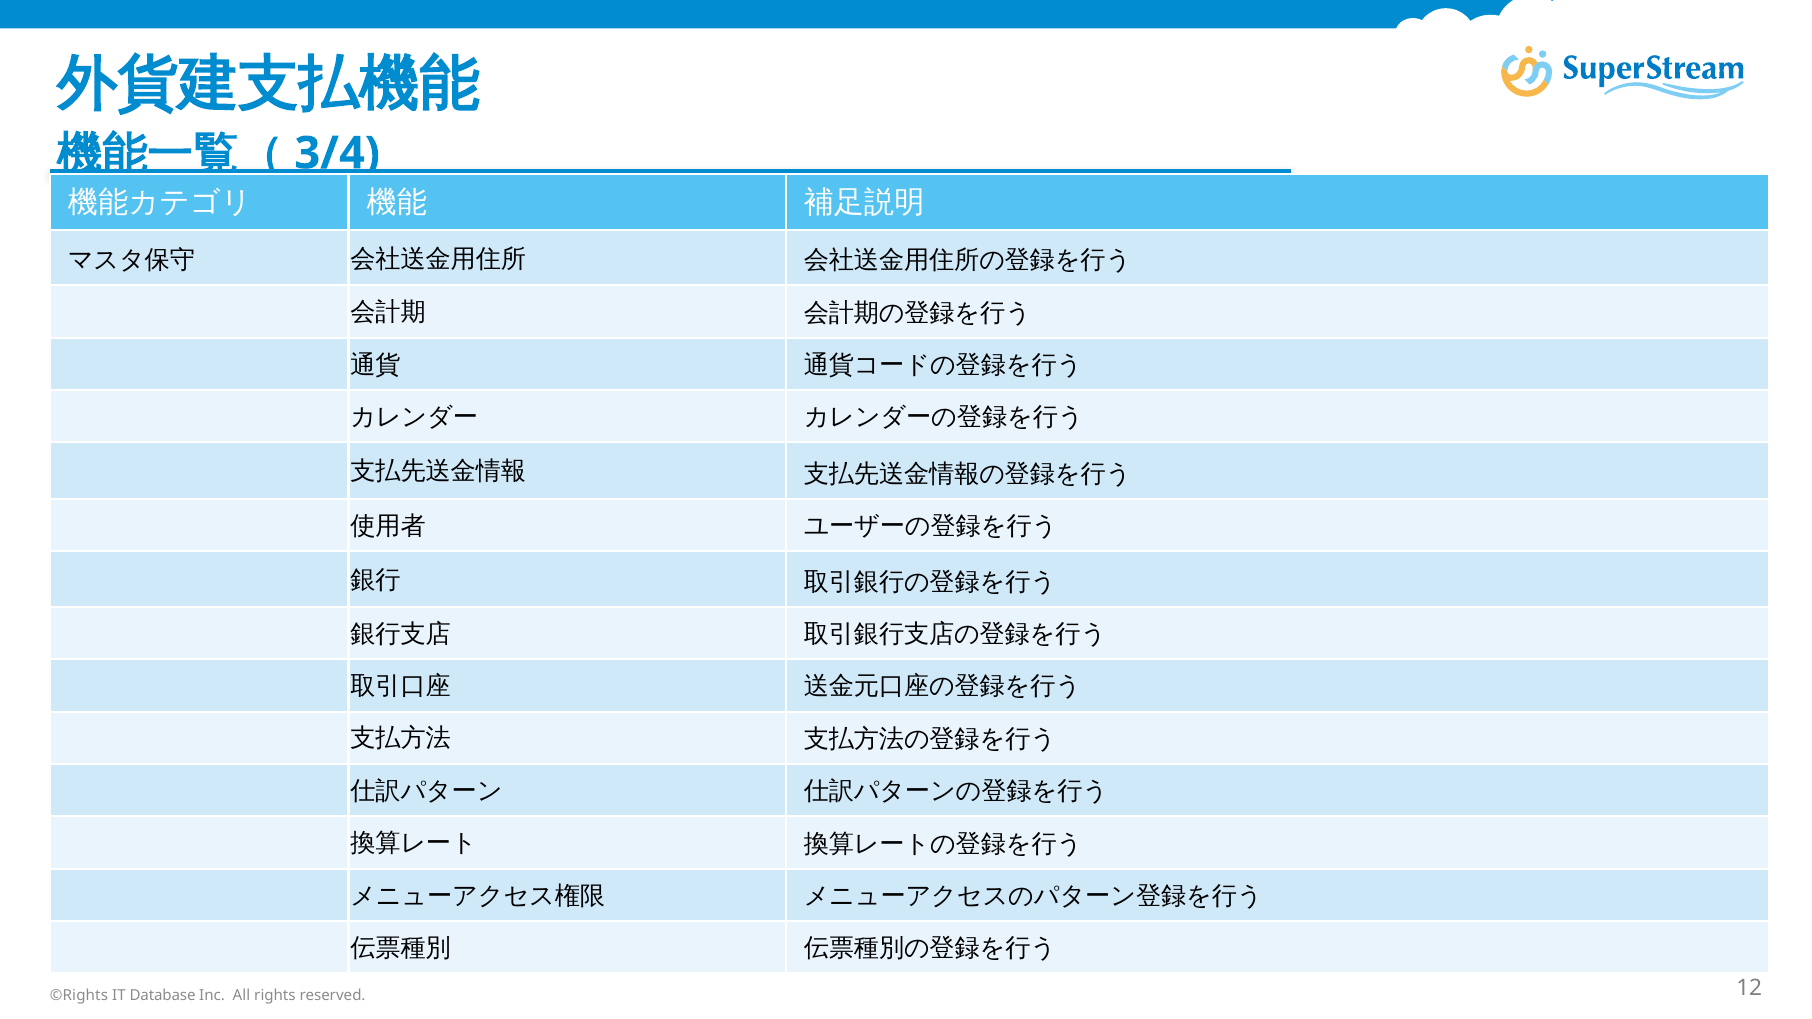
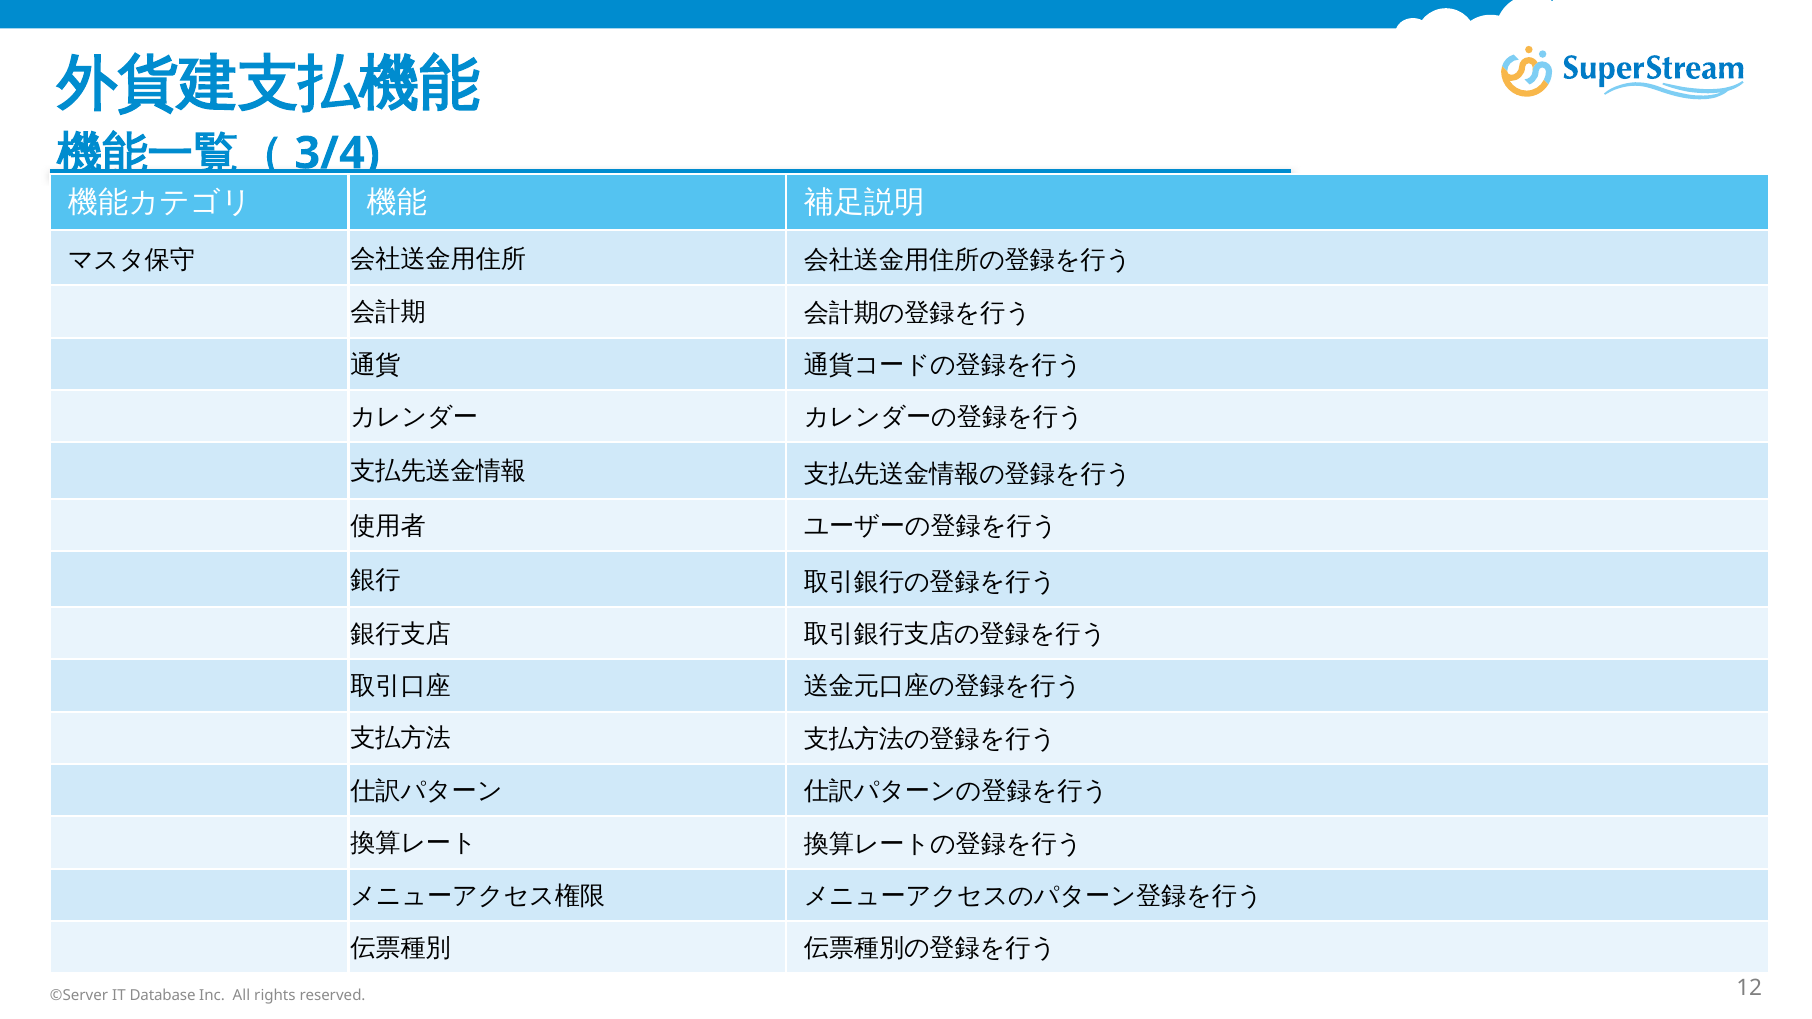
©Rights: ©Rights -> ©Server
